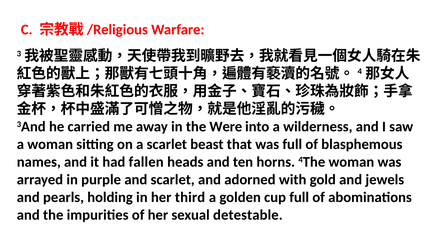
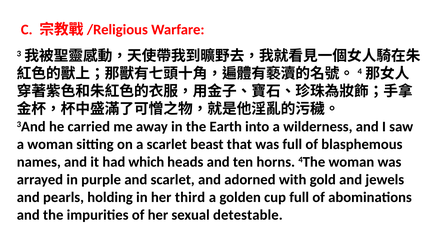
Were: Were -> Earth
fallen: fallen -> which
